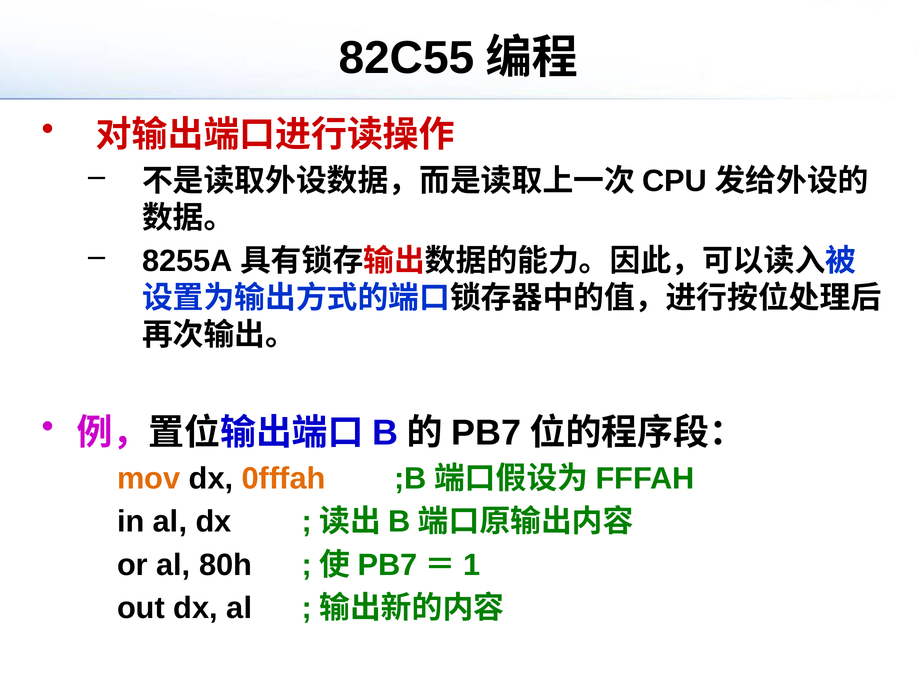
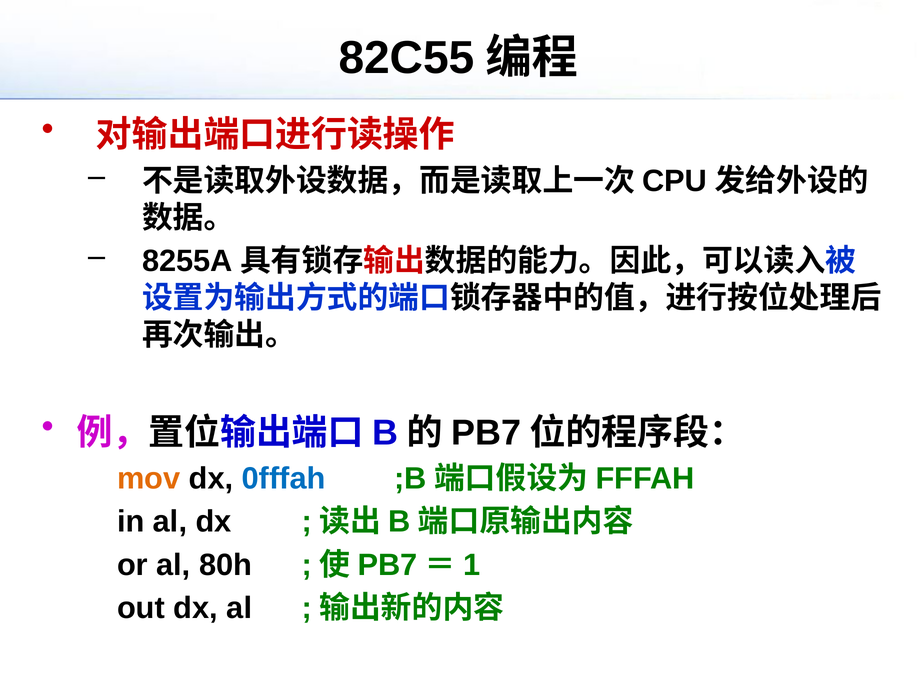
0fffah colour: orange -> blue
